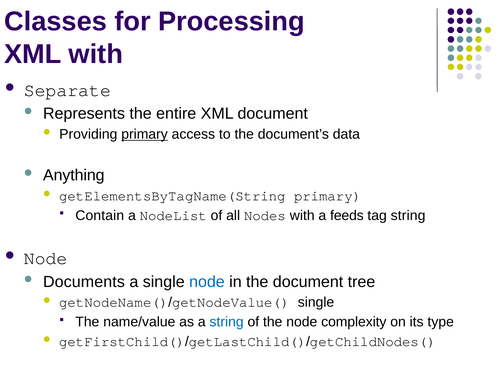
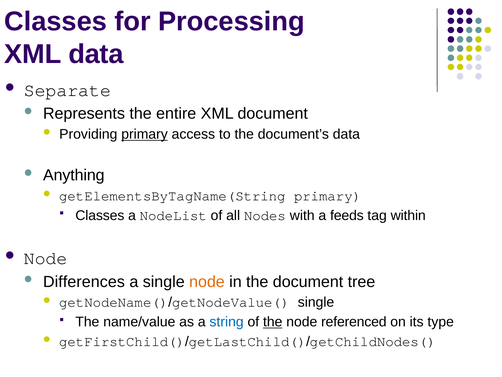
XML with: with -> data
Contain at (100, 215): Contain -> Classes
tag string: string -> within
Documents: Documents -> Differences
node at (207, 281) colour: blue -> orange
the at (273, 321) underline: none -> present
complexity: complexity -> referenced
